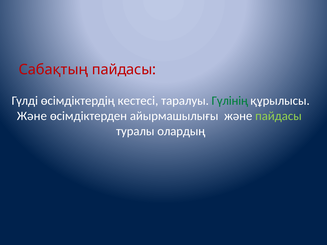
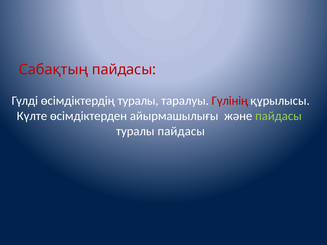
өсімдіктердің кестесі: кестесі -> туралы
Гүлінің colour: green -> red
Және at (32, 116): Және -> Күлте
туралы олардың: олардың -> пайдасы
